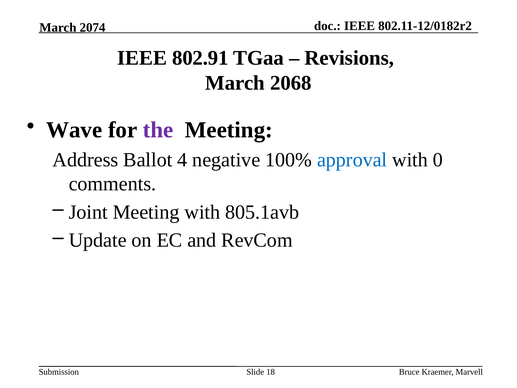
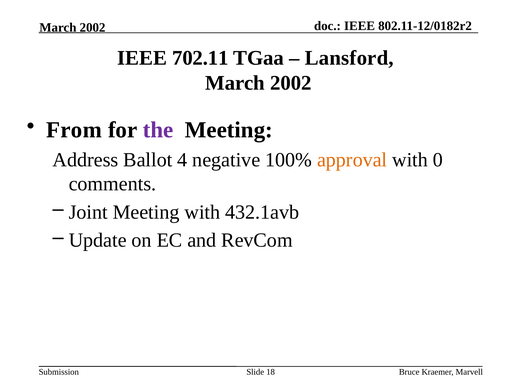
2074 at (93, 28): 2074 -> 2002
802.91: 802.91 -> 702.11
Revisions: Revisions -> Lansford
2068 at (291, 83): 2068 -> 2002
Wave: Wave -> From
approval colour: blue -> orange
805.1avb: 805.1avb -> 432.1avb
